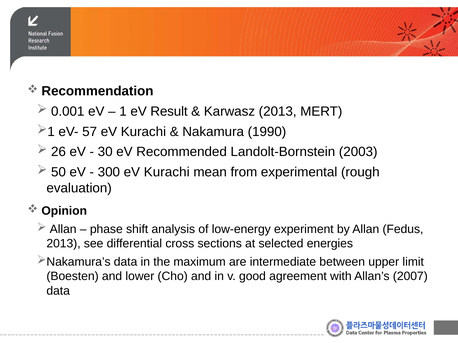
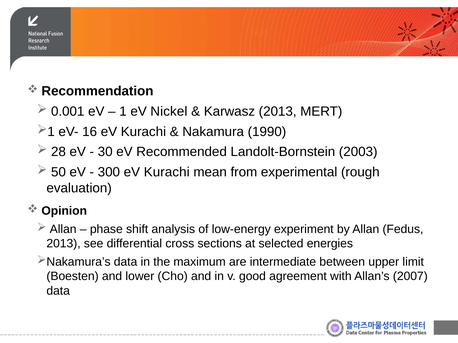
Result: Result -> Nickel
57: 57 -> 16
26: 26 -> 28
